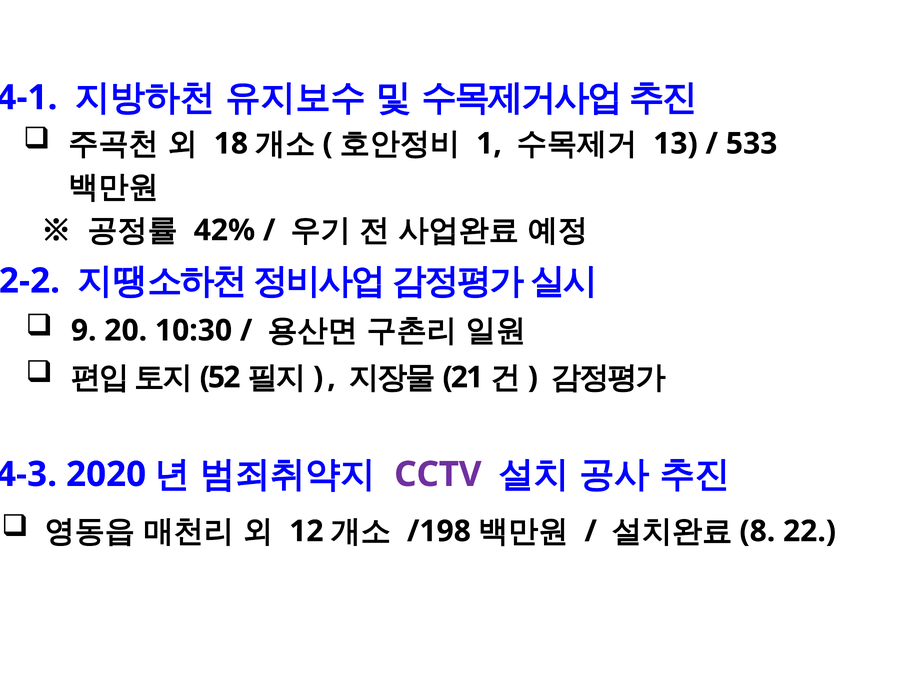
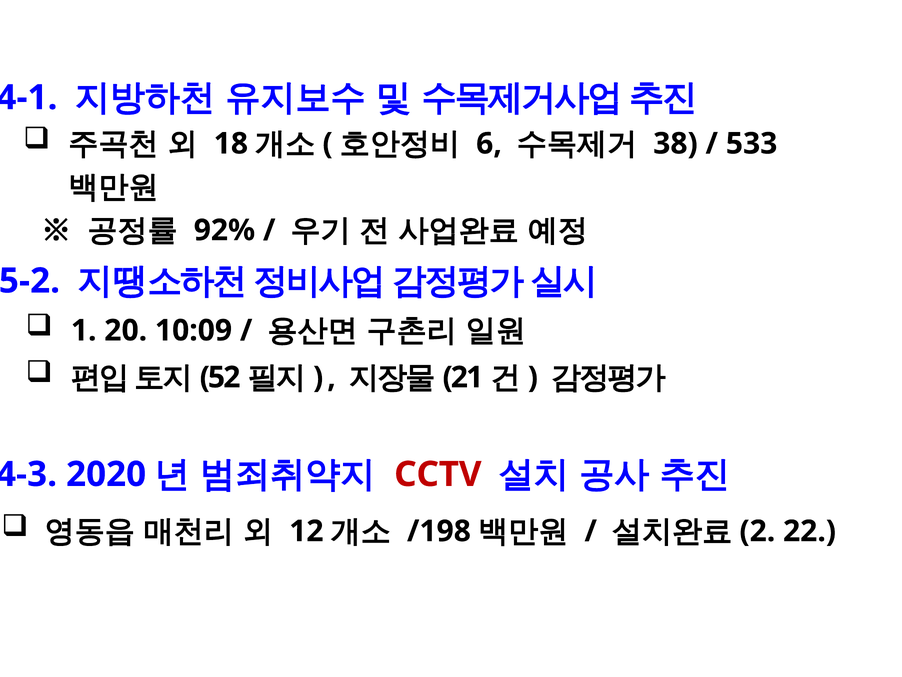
1: 1 -> 6
13: 13 -> 38
42%: 42% -> 92%
2-2: 2-2 -> 5-2
9: 9 -> 1
10:30: 10:30 -> 10:09
CCTV colour: purple -> red
8: 8 -> 2
